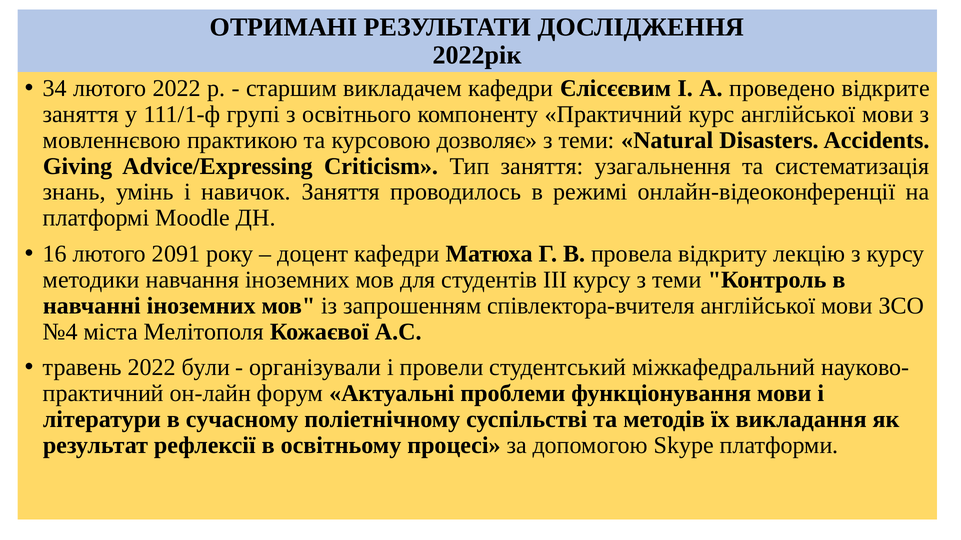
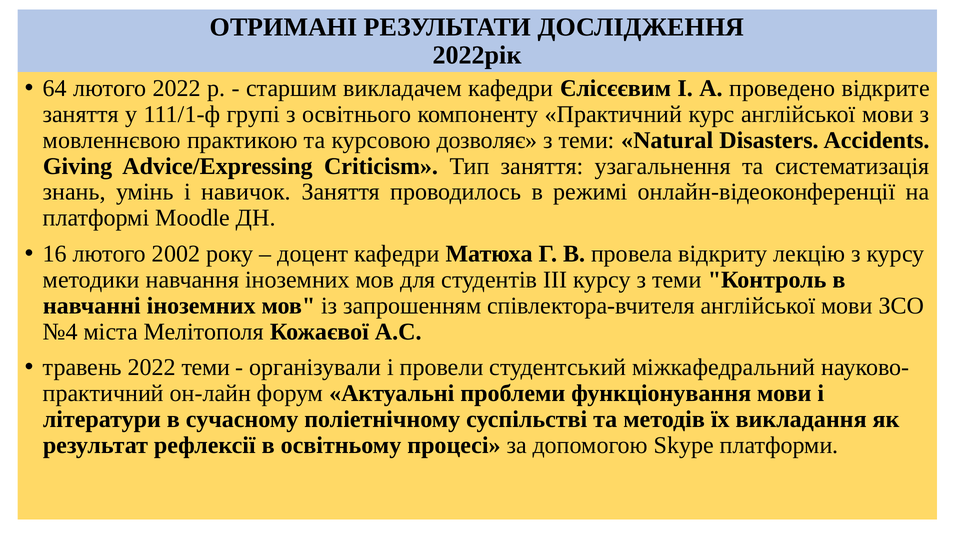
34: 34 -> 64
2091: 2091 -> 2002
2022 були: були -> теми
